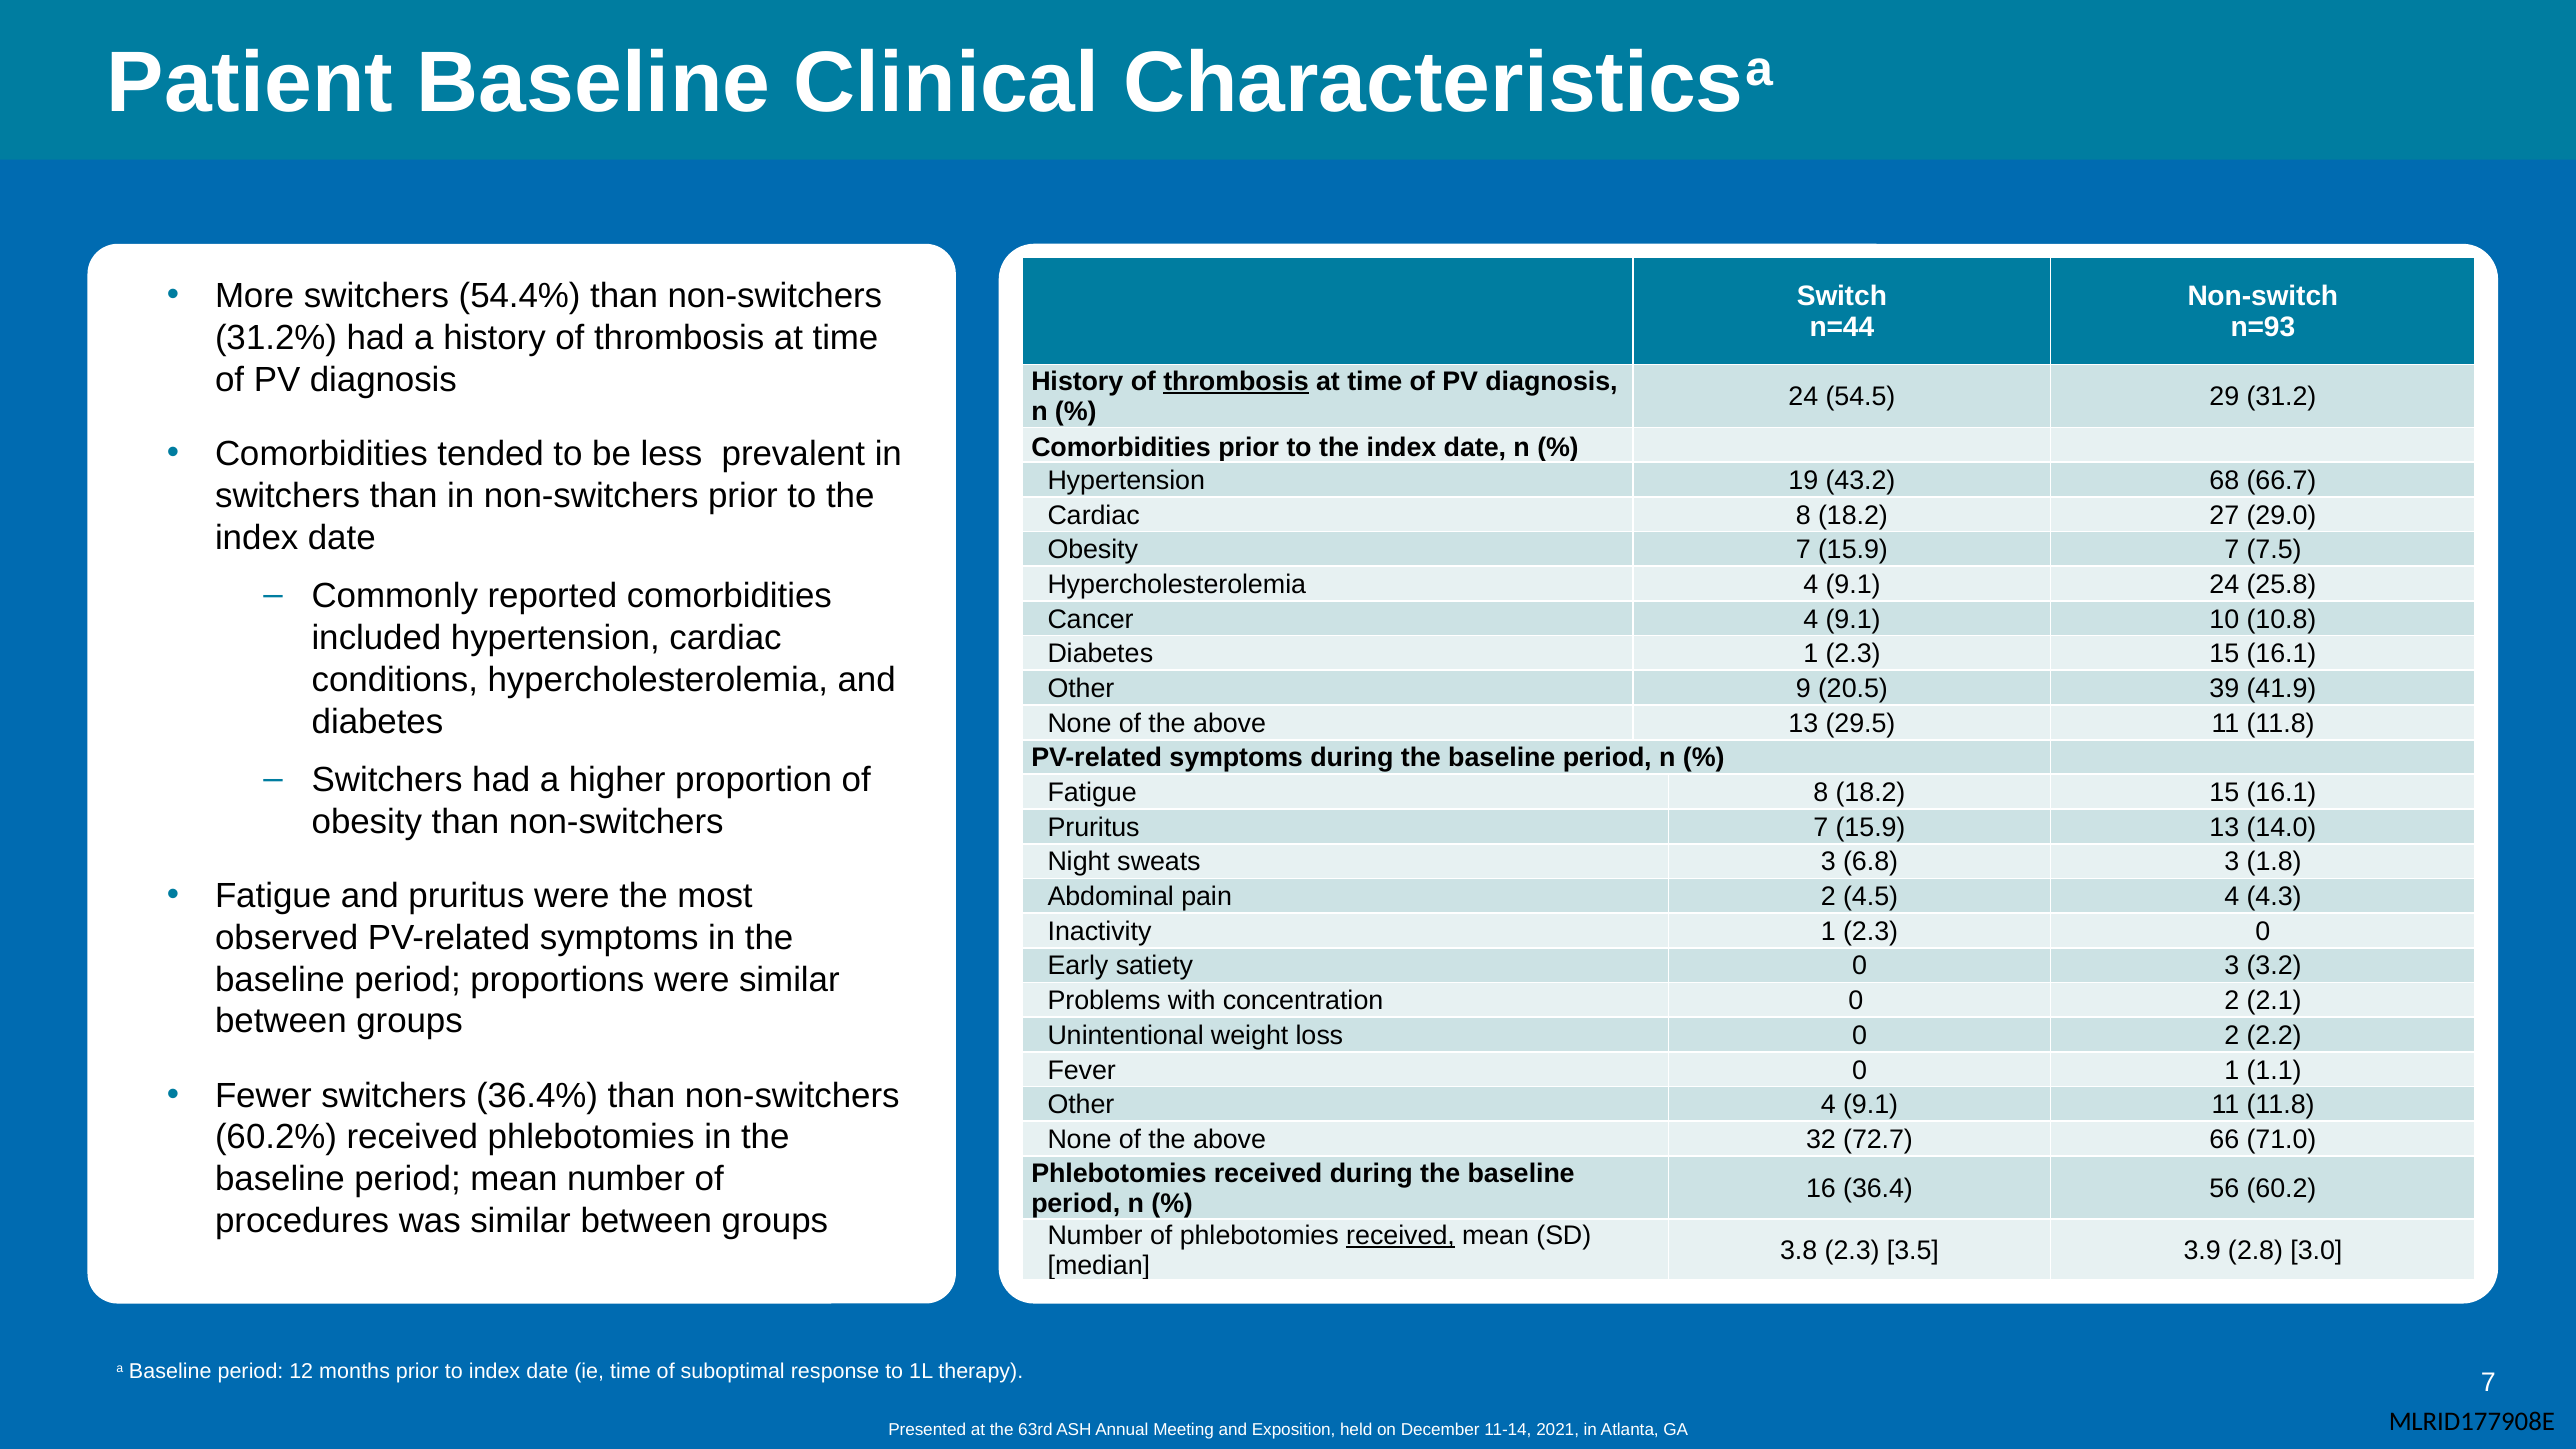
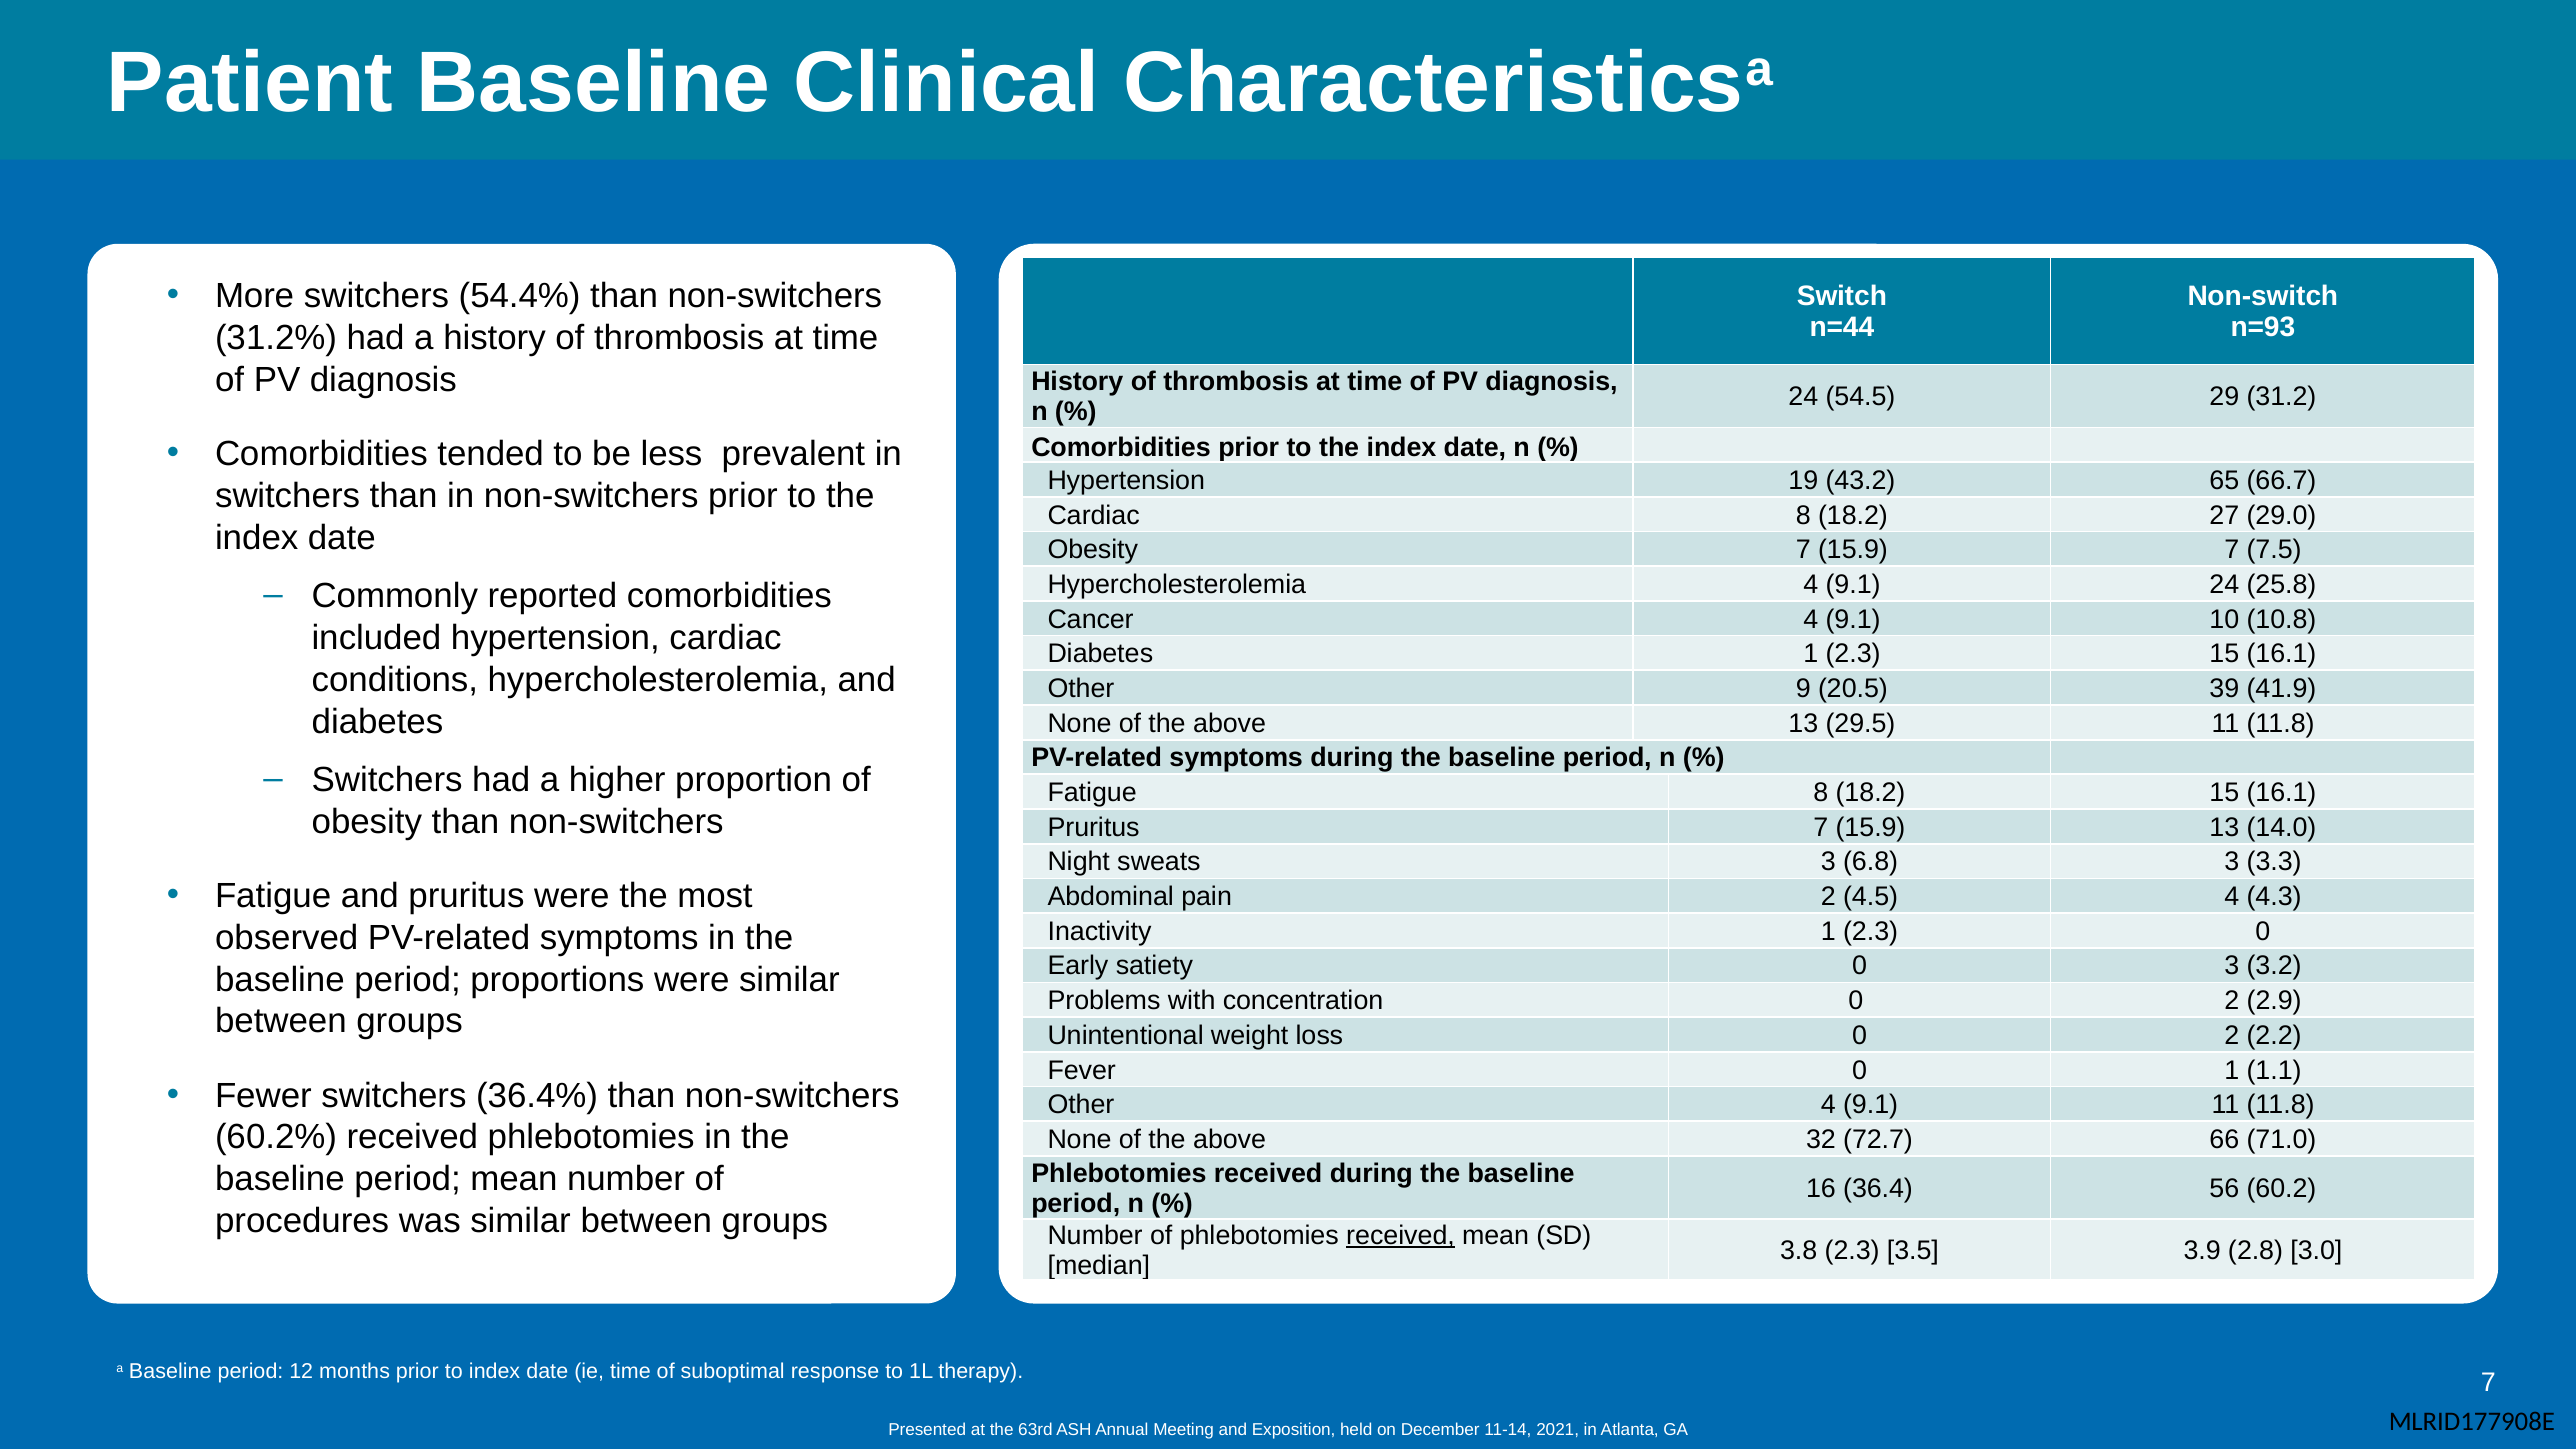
thrombosis at (1236, 381) underline: present -> none
68: 68 -> 65
1.8: 1.8 -> 3.3
2.1: 2.1 -> 2.9
